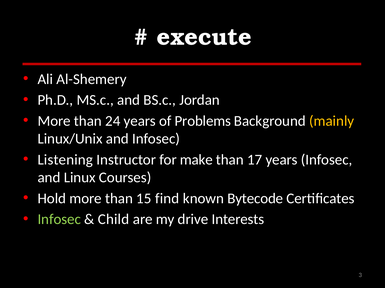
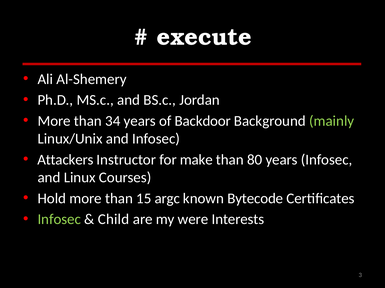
24: 24 -> 34
Problems: Problems -> Backdoor
mainly colour: yellow -> light green
Listening: Listening -> Attackers
17: 17 -> 80
find: find -> argc
drive: drive -> were
